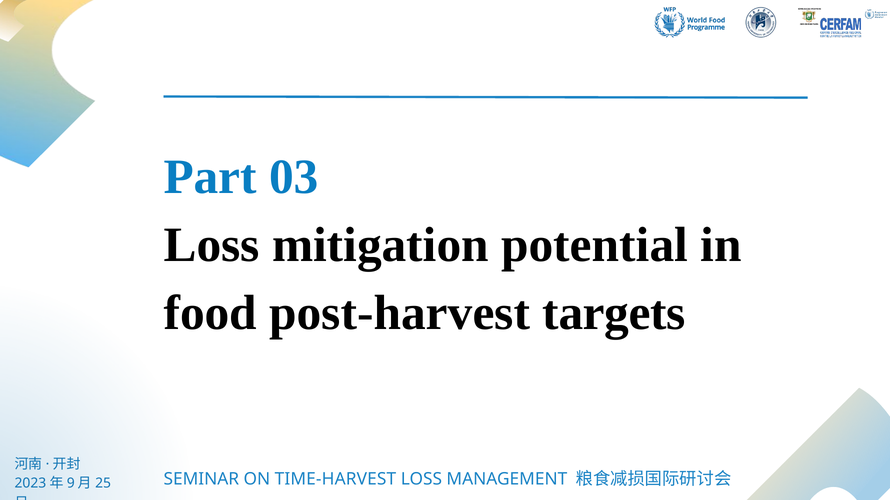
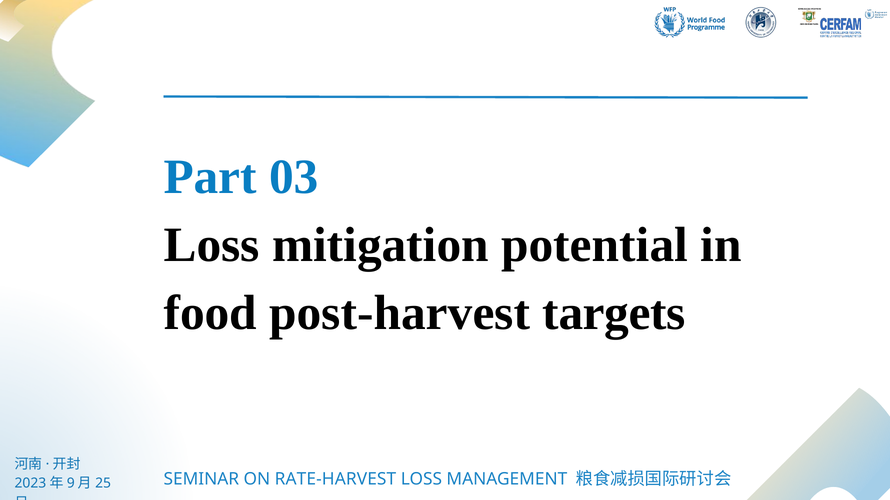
TIME-HARVEST: TIME-HARVEST -> RATE-HARVEST
